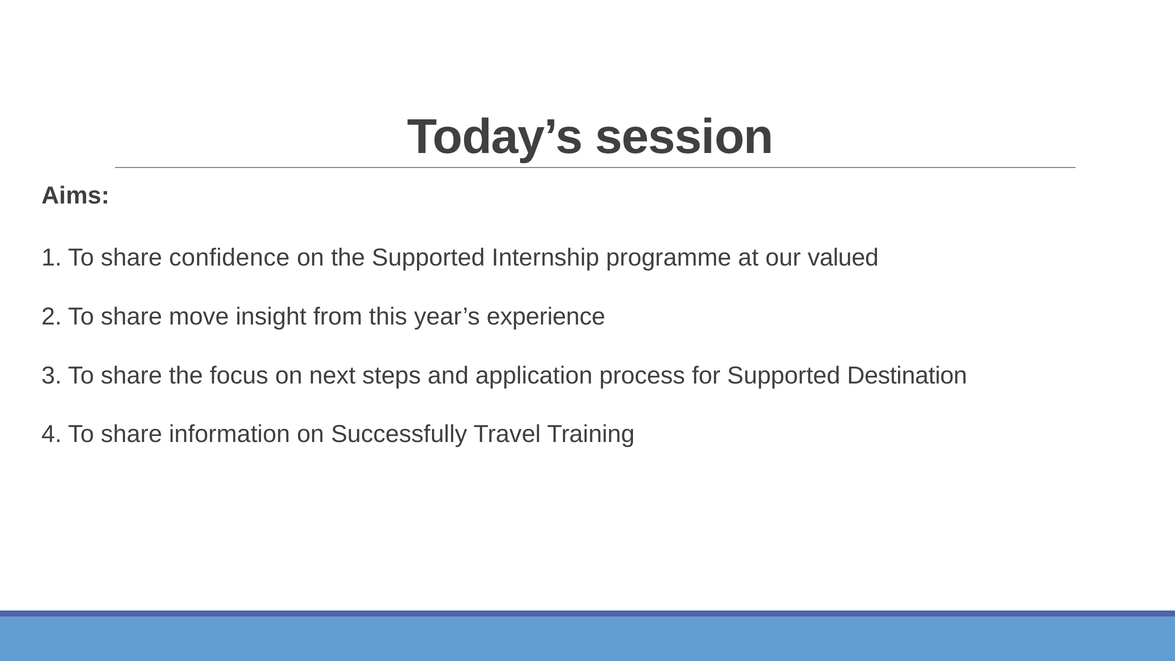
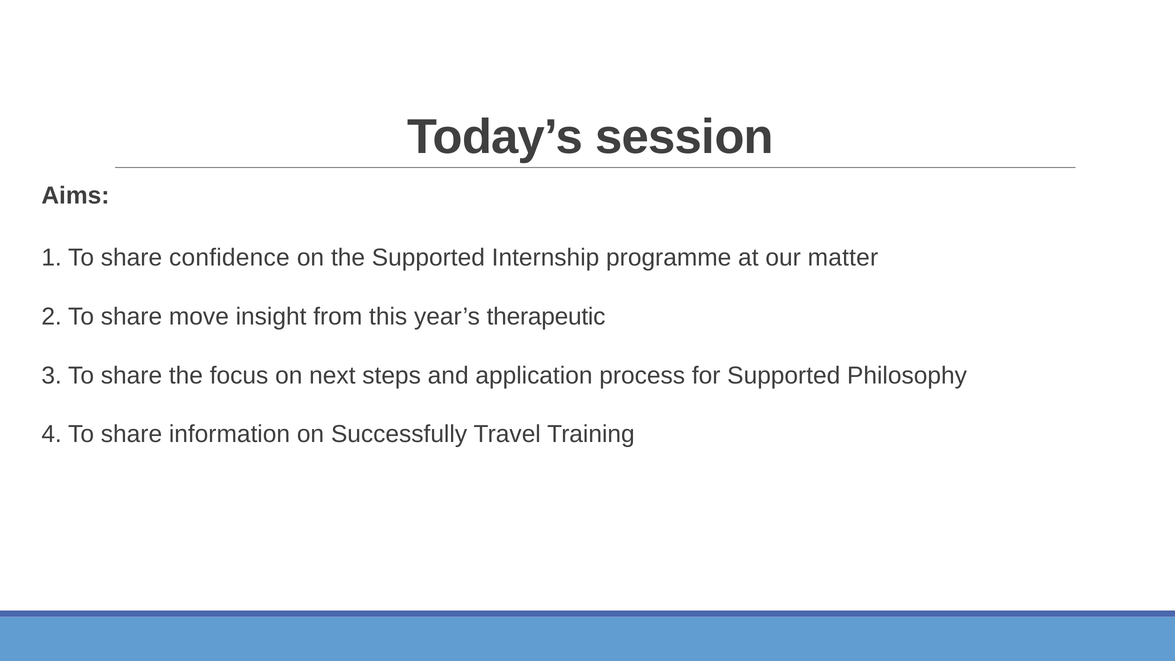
valued: valued -> matter
experience: experience -> therapeutic
Destination: Destination -> Philosophy
